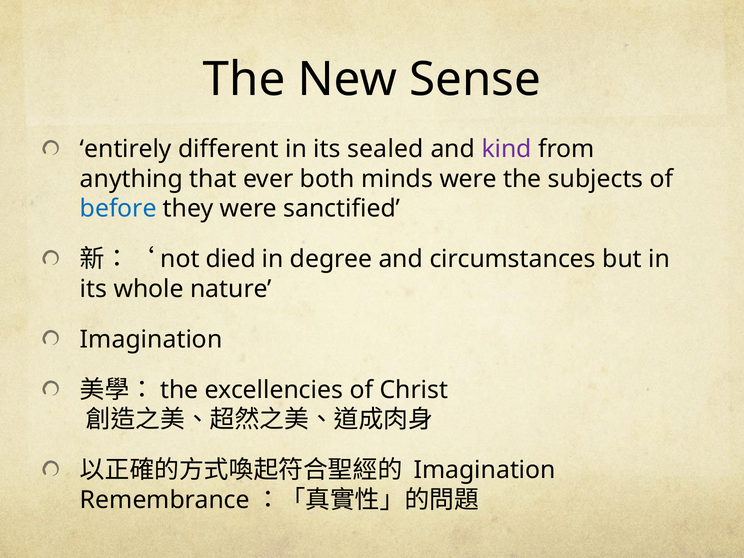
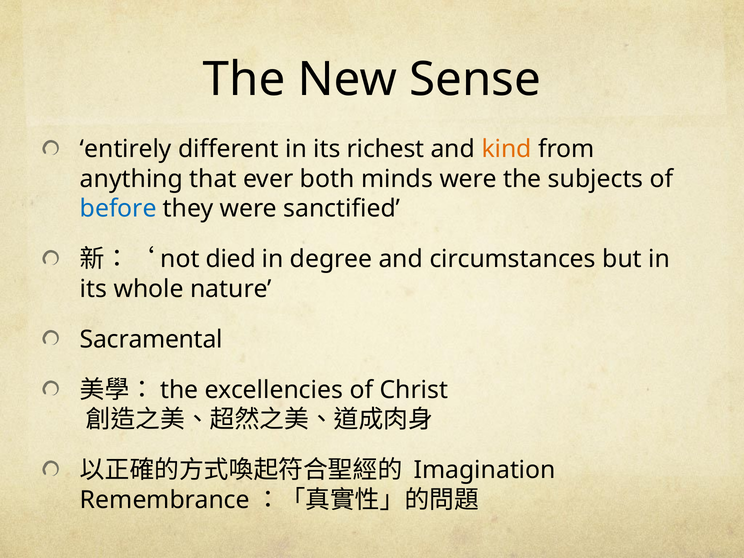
sealed: sealed -> richest
kind colour: purple -> orange
Imagination at (151, 339): Imagination -> Sacramental
